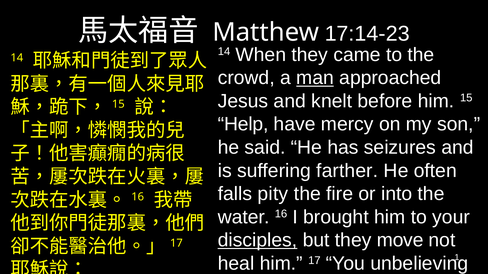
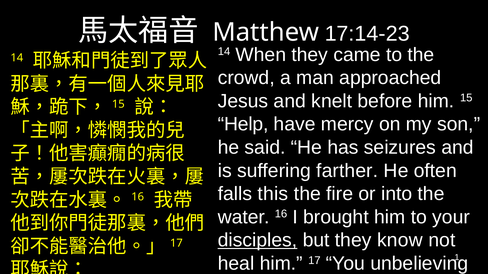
man underline: present -> none
pity: pity -> this
move: move -> know
